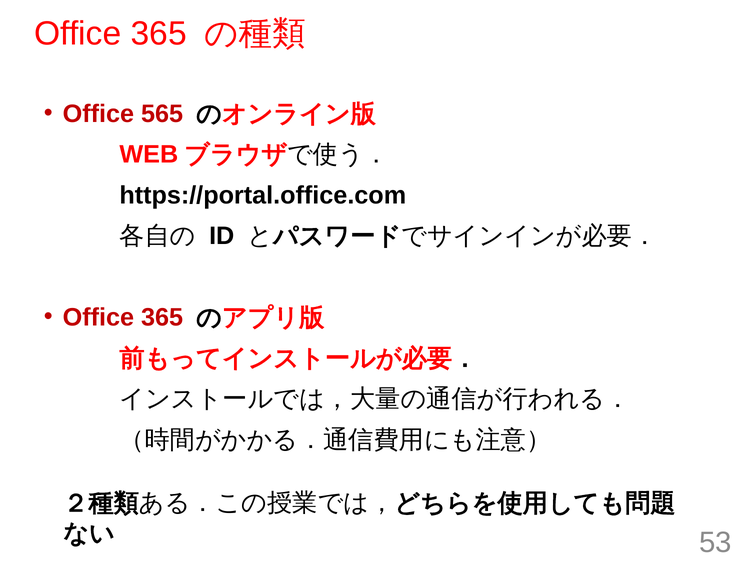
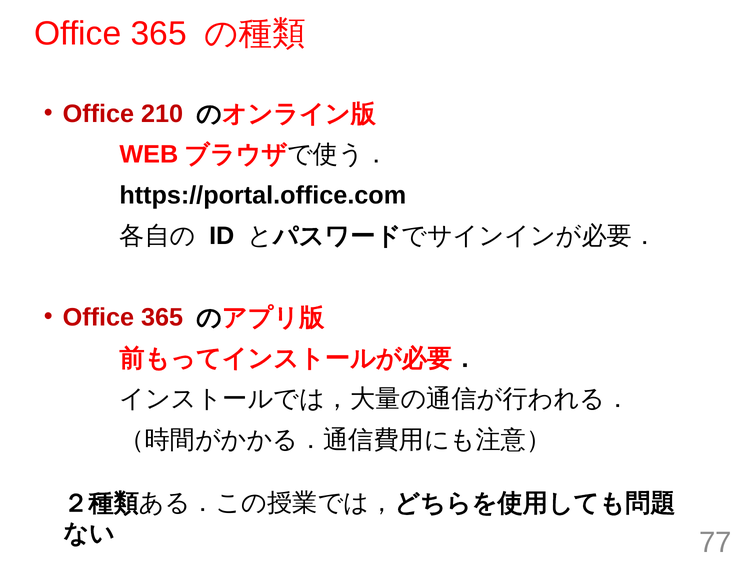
565: 565 -> 210
53: 53 -> 77
